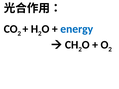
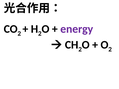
energy colour: blue -> purple
